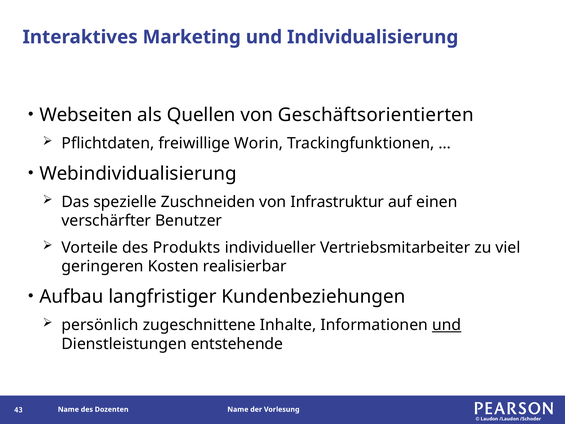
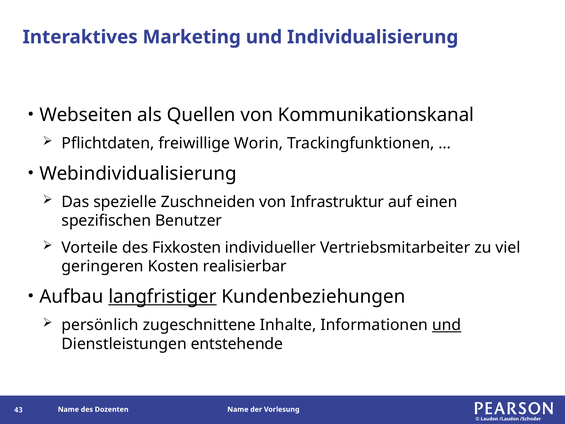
Geschäftsorientierten: Geschäftsorientierten -> Kommunikationskanal
verschärfter: verschärfter -> spezifischen
Produkts: Produkts -> Fixkosten
langfristiger underline: none -> present
